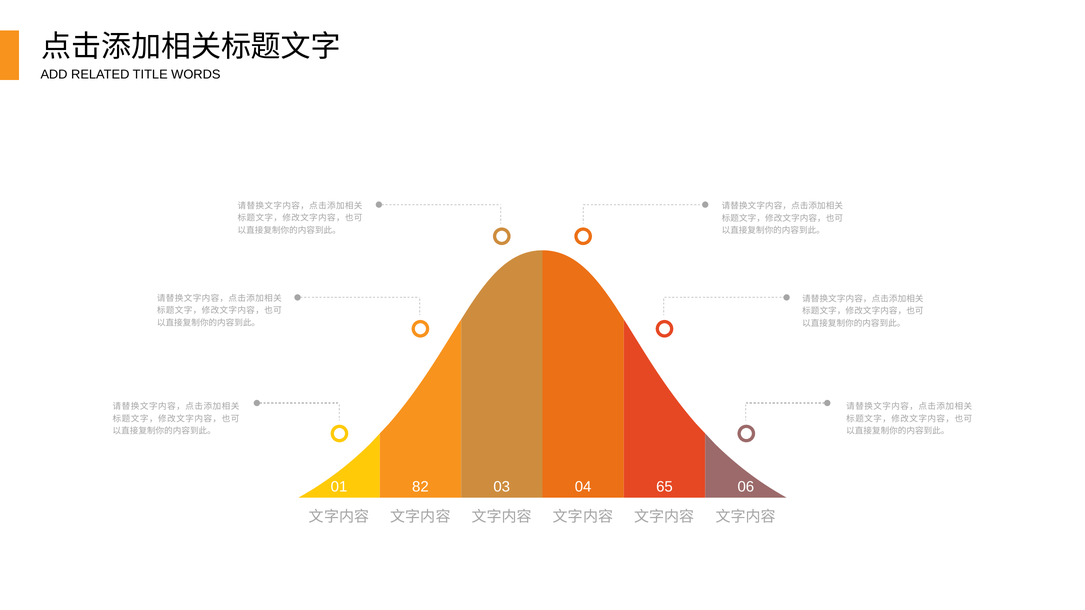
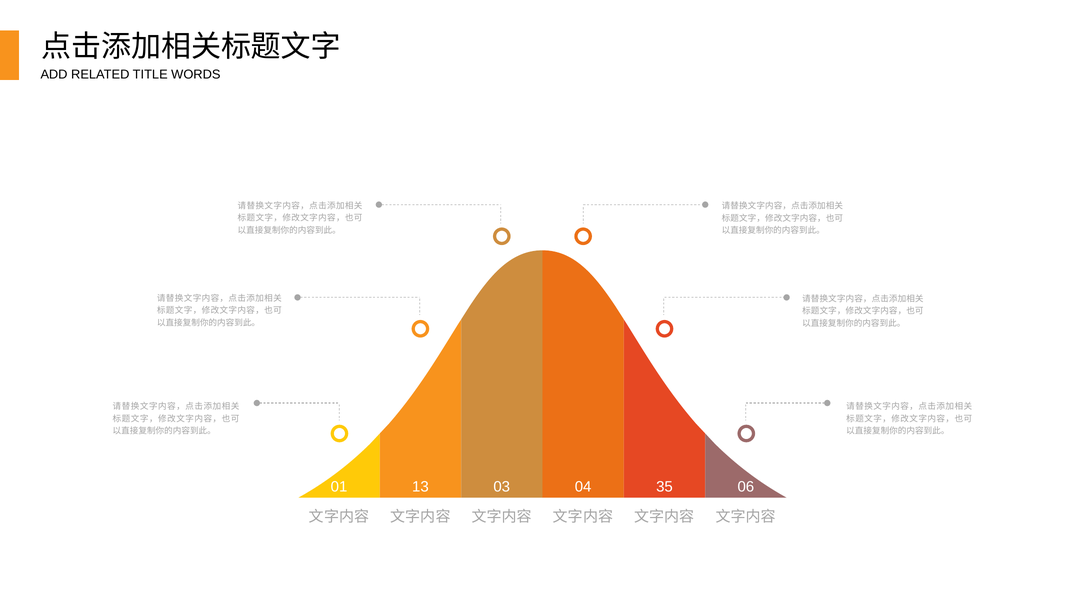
82: 82 -> 13
65: 65 -> 35
